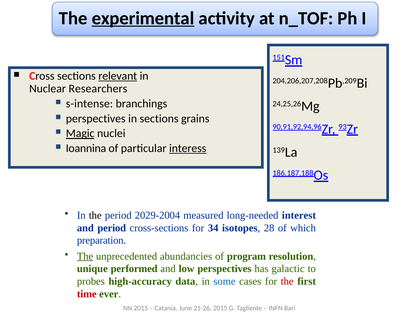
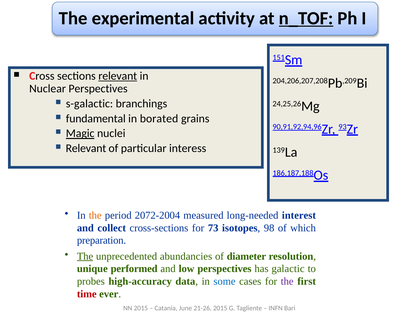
experimental underline: present -> none
n_TOF underline: none -> present
Nuclear Researchers: Researchers -> Perspectives
s-intense: s-intense -> s-galactic
perspectives at (96, 118): perspectives -> fundamental
in sections: sections -> borated
Ioannina at (86, 148): Ioannina -> Relevant
interess underline: present -> none
the at (95, 215) colour: black -> orange
2029-2004: 2029-2004 -> 2072-2004
and period: period -> collect
34: 34 -> 73
28: 28 -> 98
program: program -> diameter
the at (287, 281) colour: red -> purple
